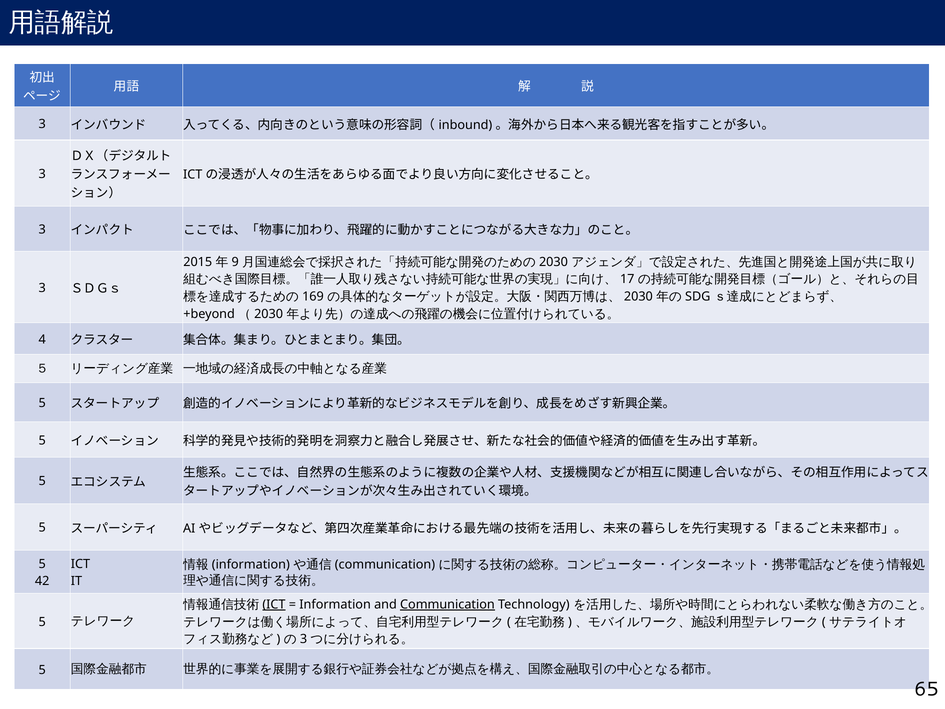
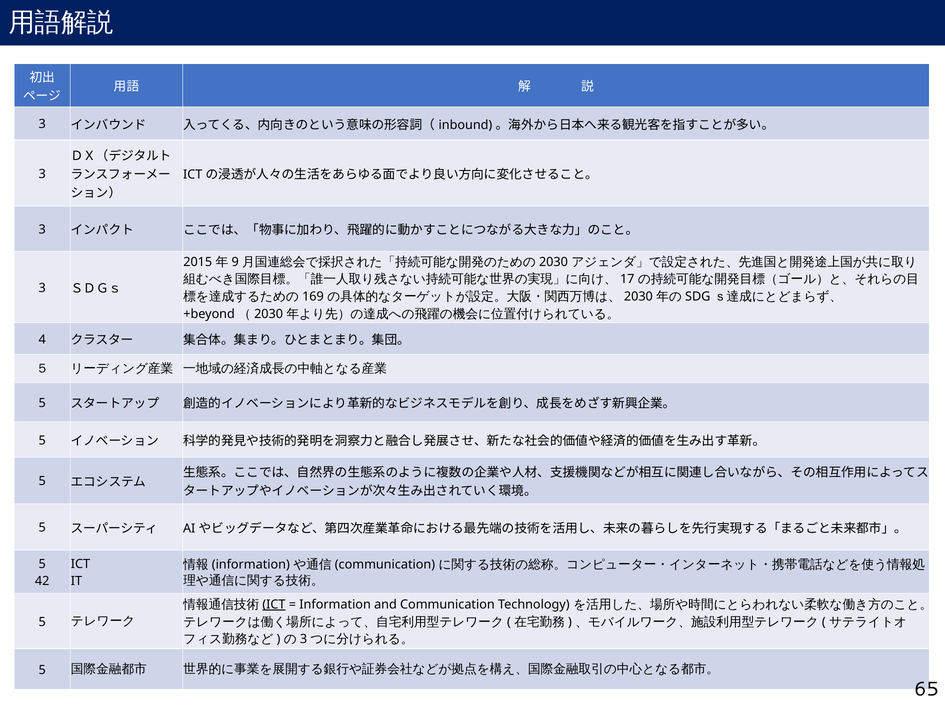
Communication at (447, 604) underline: present -> none
